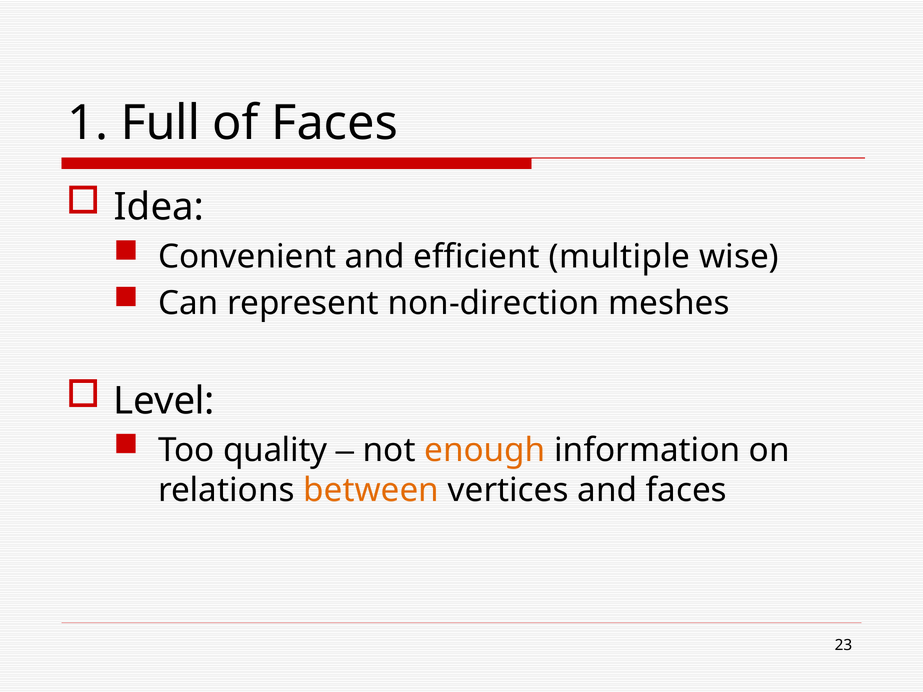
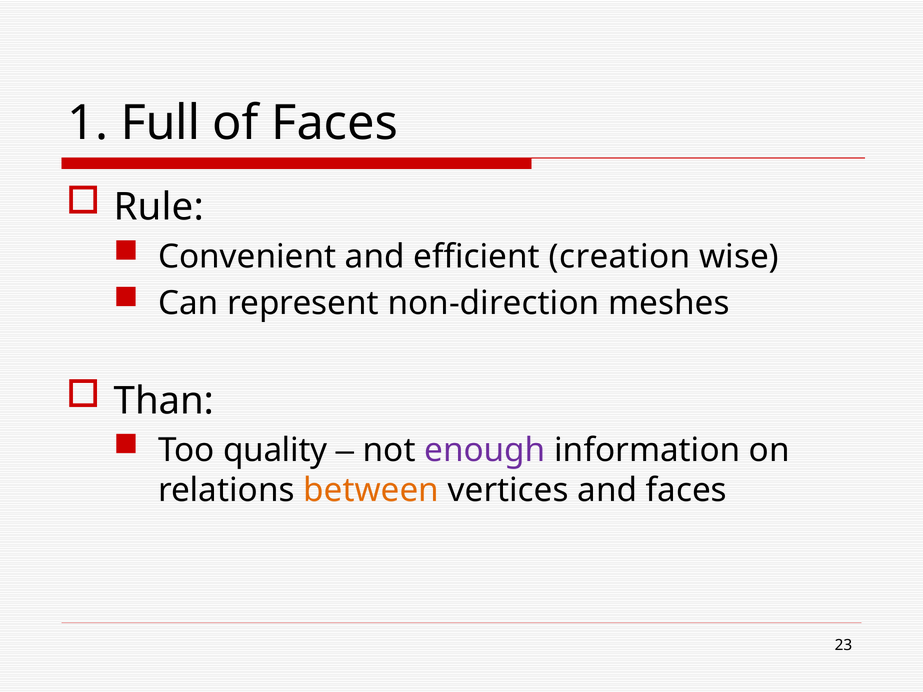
Idea: Idea -> Rule
multiple: multiple -> creation
Level: Level -> Than
enough colour: orange -> purple
